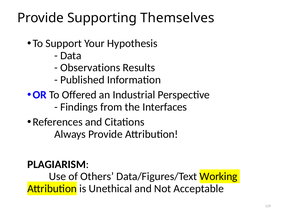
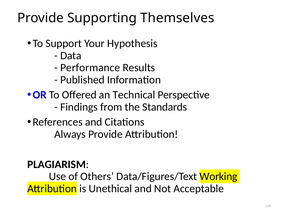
Observations: Observations -> Performance
Industrial: Industrial -> Technical
Interfaces: Interfaces -> Standards
